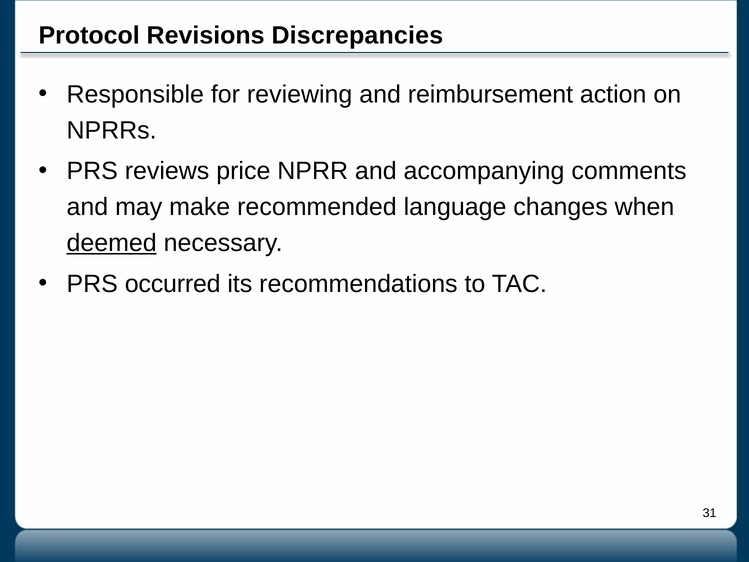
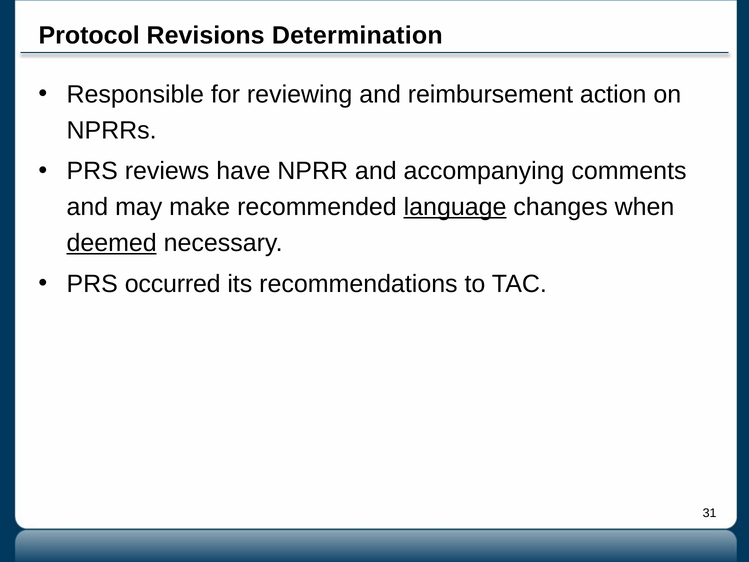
Discrepancies: Discrepancies -> Determination
price: price -> have
language underline: none -> present
